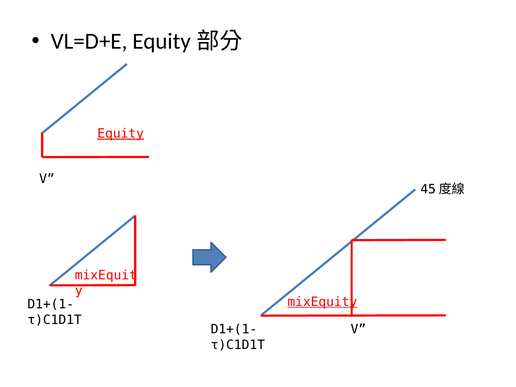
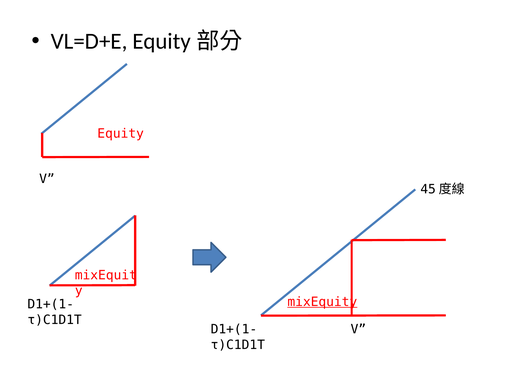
Equity underline: present -> none
